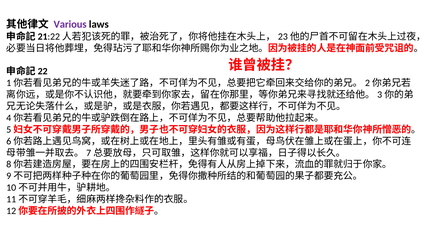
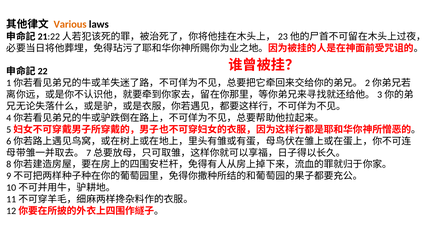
Various colour: purple -> orange
